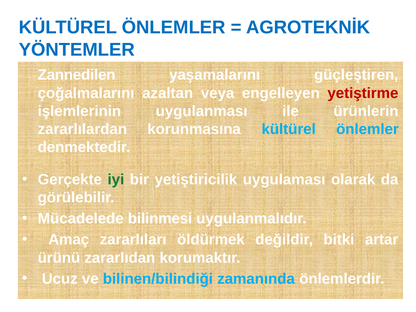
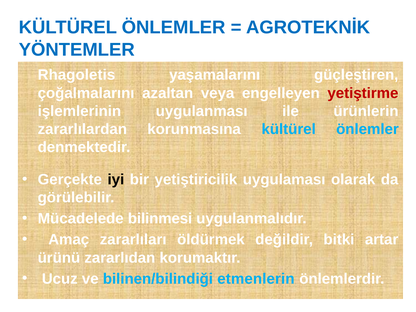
Zannedilen: Zannedilen -> Rhagoletis
iyi colour: green -> black
zamanında: zamanında -> etmenlerin
